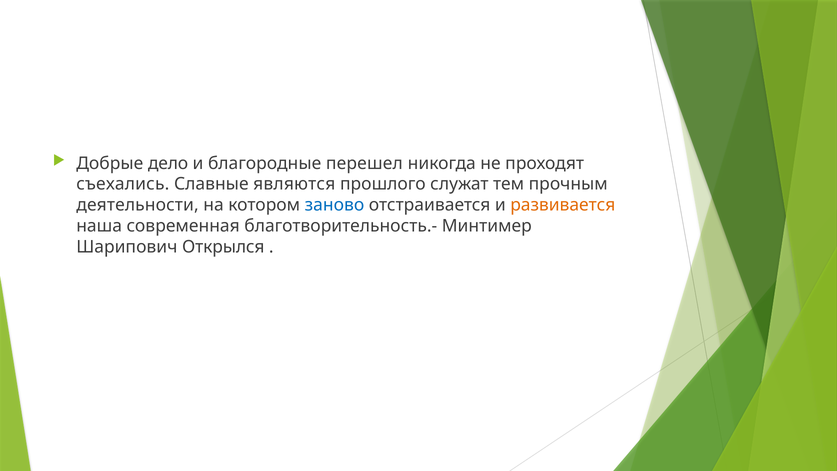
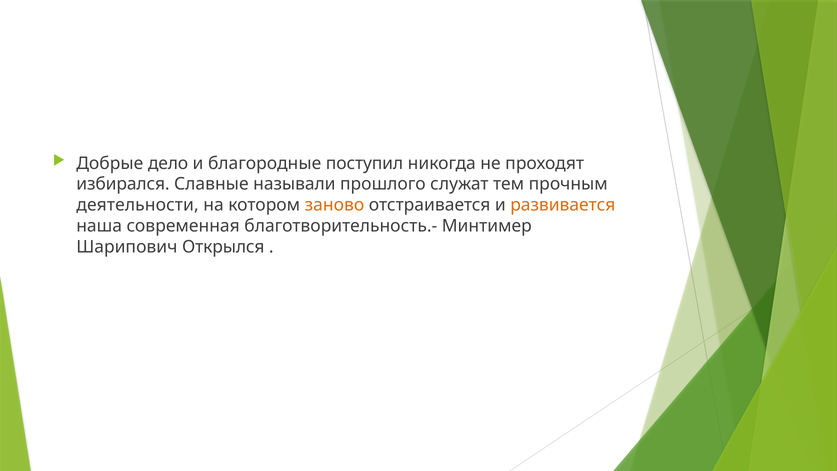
перешел: перешел -> поступил
съехались: съехались -> избирался
являются: являются -> называли
заново colour: blue -> orange
